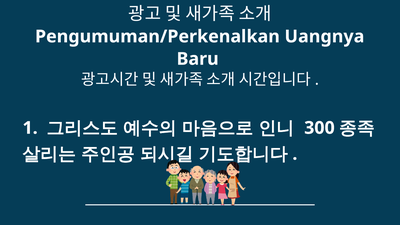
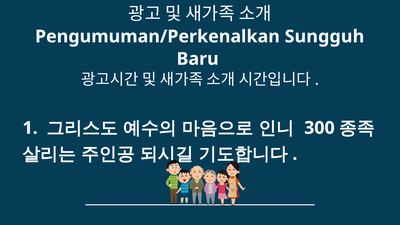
Uangnya: Uangnya -> Sungguh
